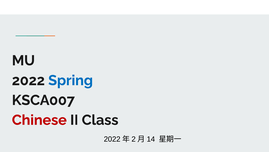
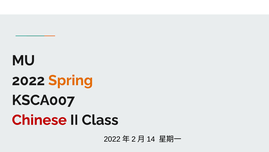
Spring colour: blue -> orange
